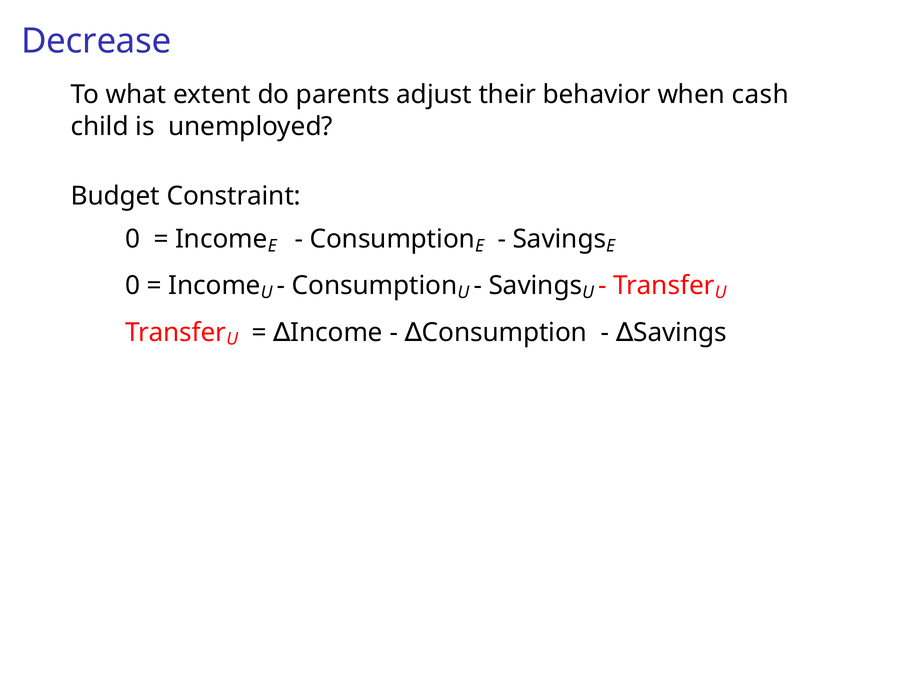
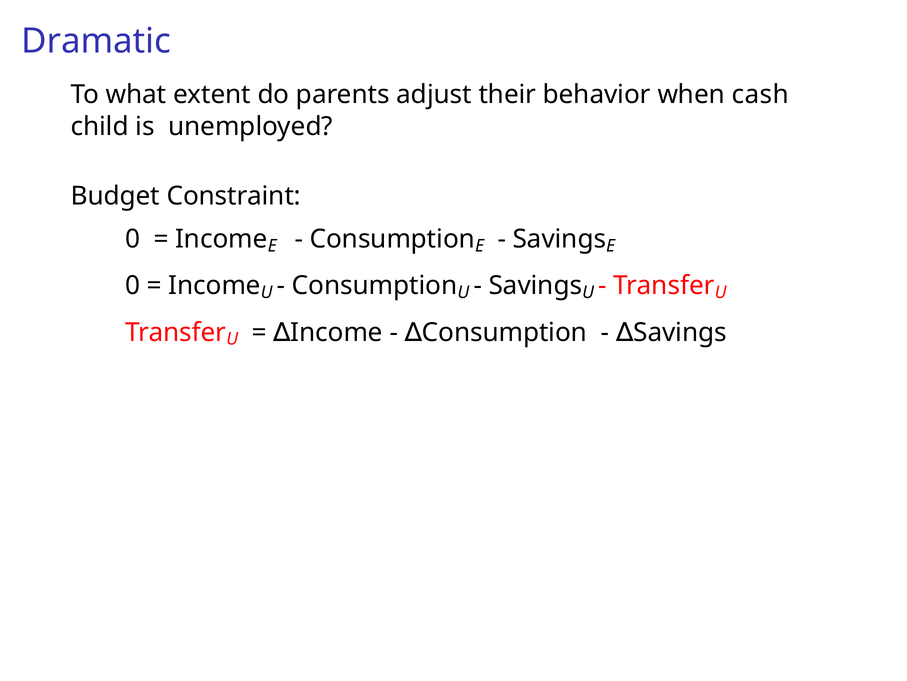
Decrease: Decrease -> Dramatic
